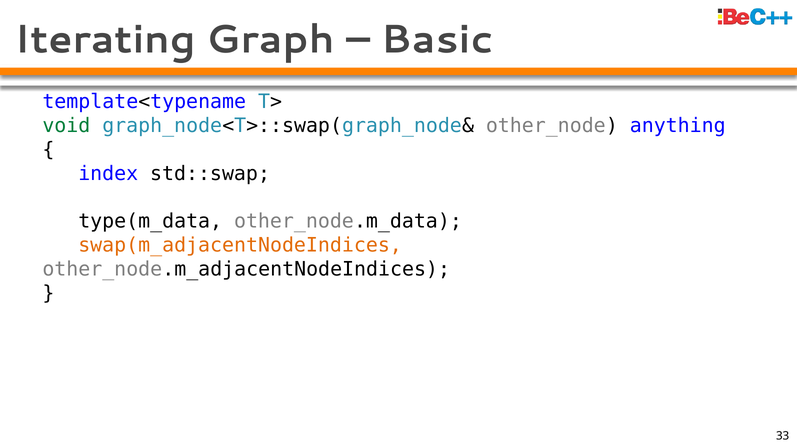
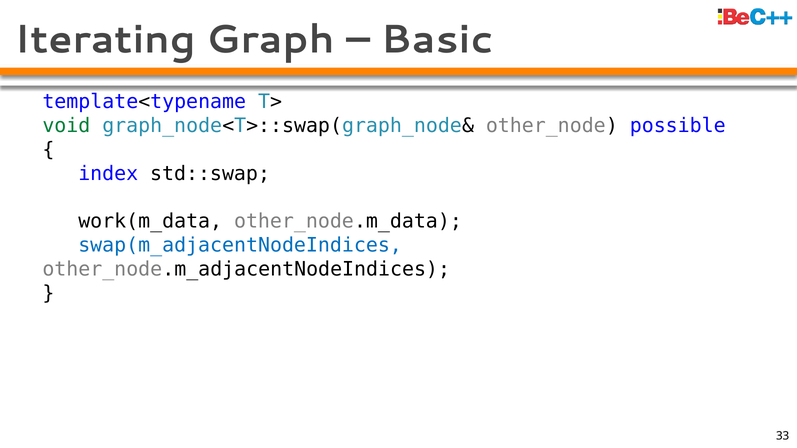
anything: anything -> possible
type(m_data: type(m_data -> work(m_data
swap(m_adjacentNodeIndices colour: orange -> blue
